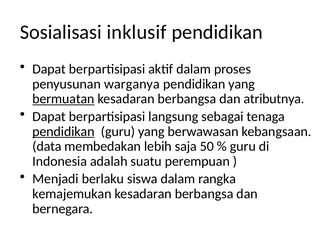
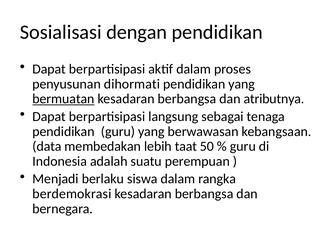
inklusif: inklusif -> dengan
warganya: warganya -> dihormati
pendidikan at (63, 131) underline: present -> none
saja: saja -> taat
kemajemukan: kemajemukan -> berdemokrasi
